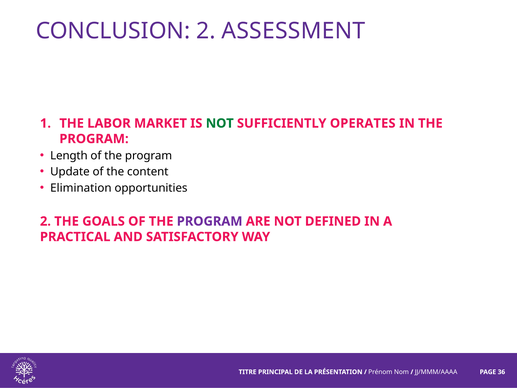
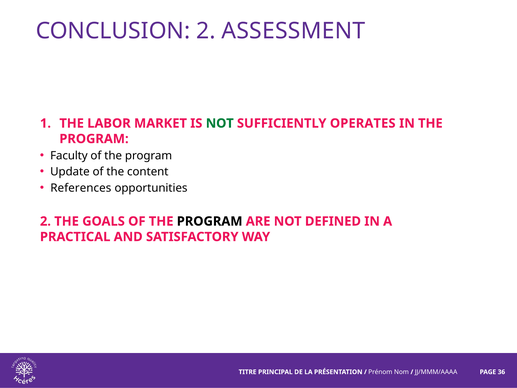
Length: Length -> Faculty
Elimination: Elimination -> References
PROGRAM at (210, 221) colour: purple -> black
